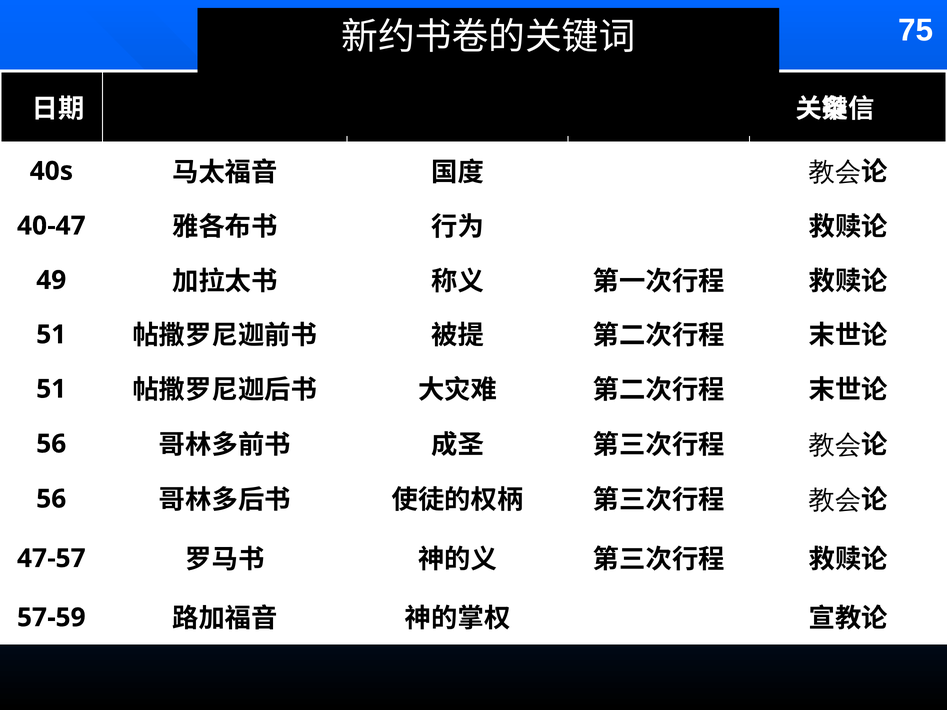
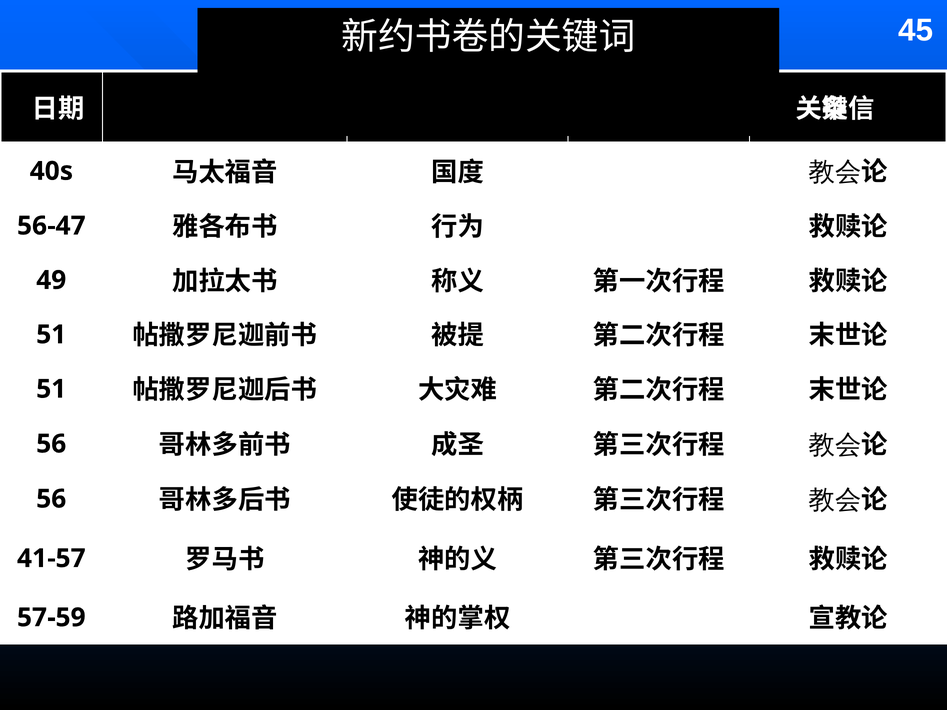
75: 75 -> 45
40-47: 40-47 -> 56-47
47-57: 47-57 -> 41-57
